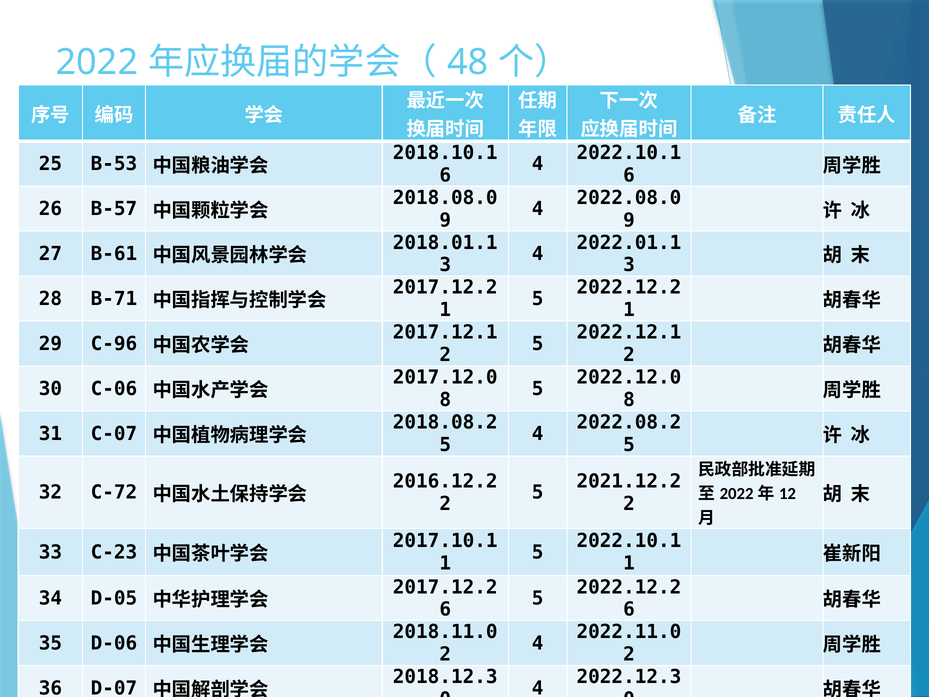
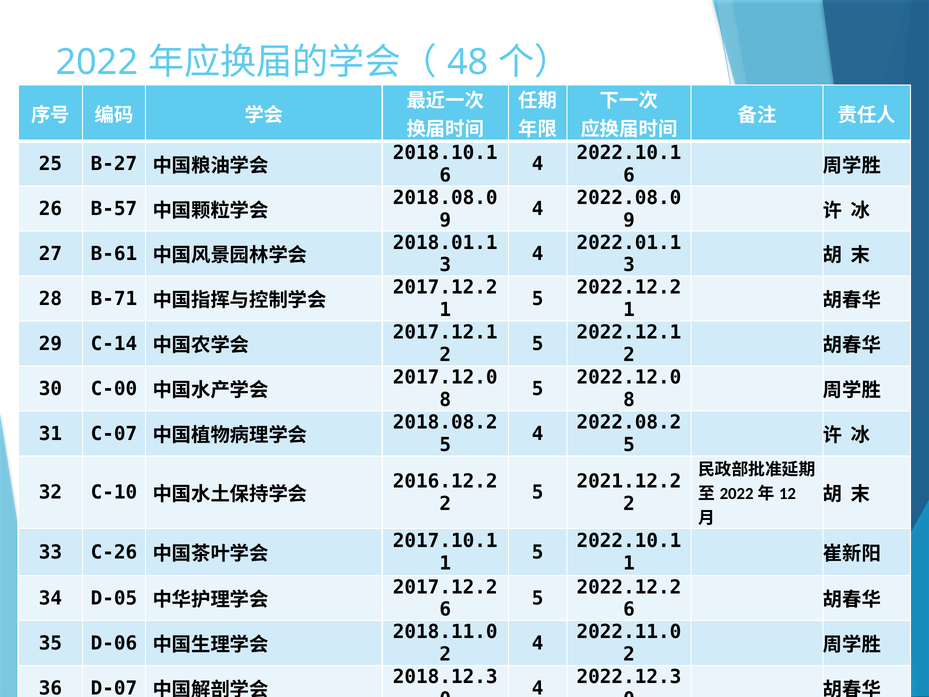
B-53: B-53 -> B-27
C-96: C-96 -> C-14
C-06: C-06 -> C-00
C-72: C-72 -> C-10
C-23: C-23 -> C-26
